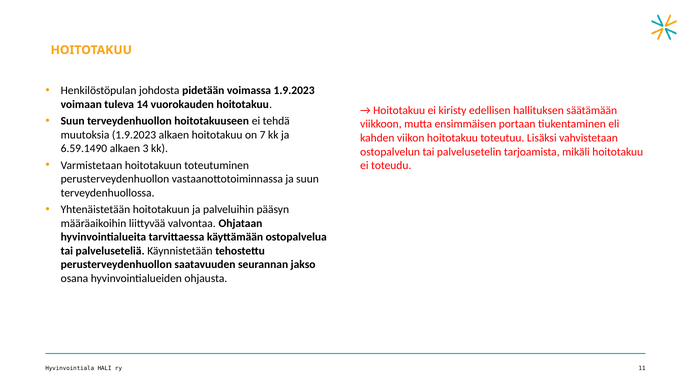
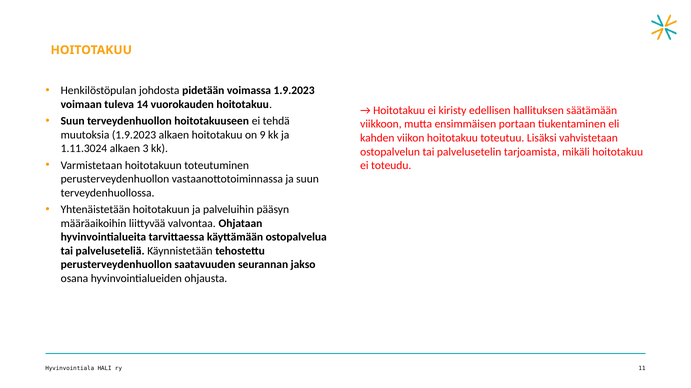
7: 7 -> 9
6.59.1490: 6.59.1490 -> 1.11.3024
